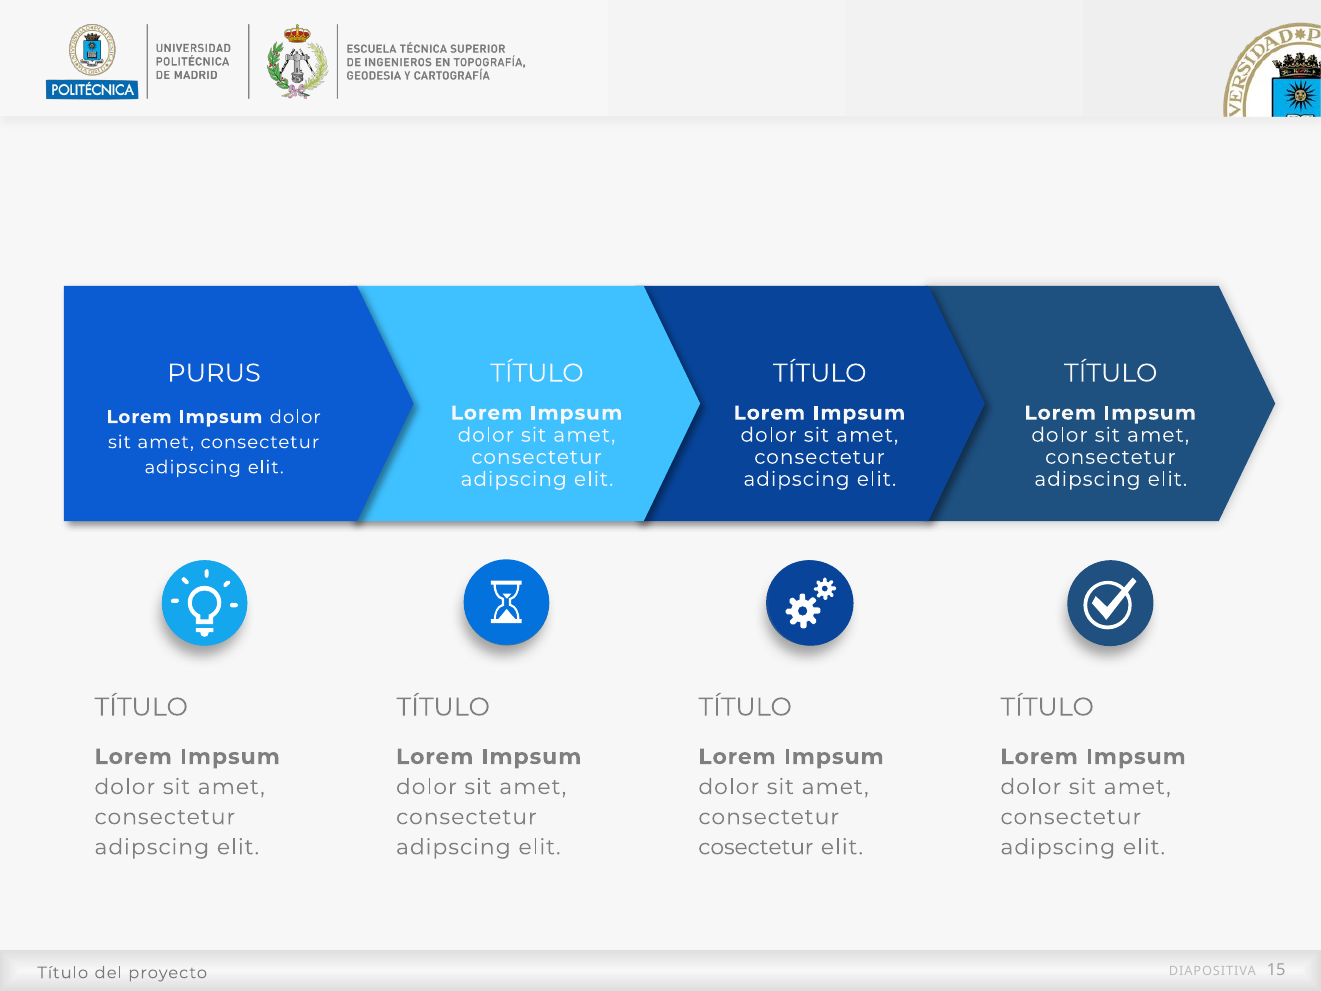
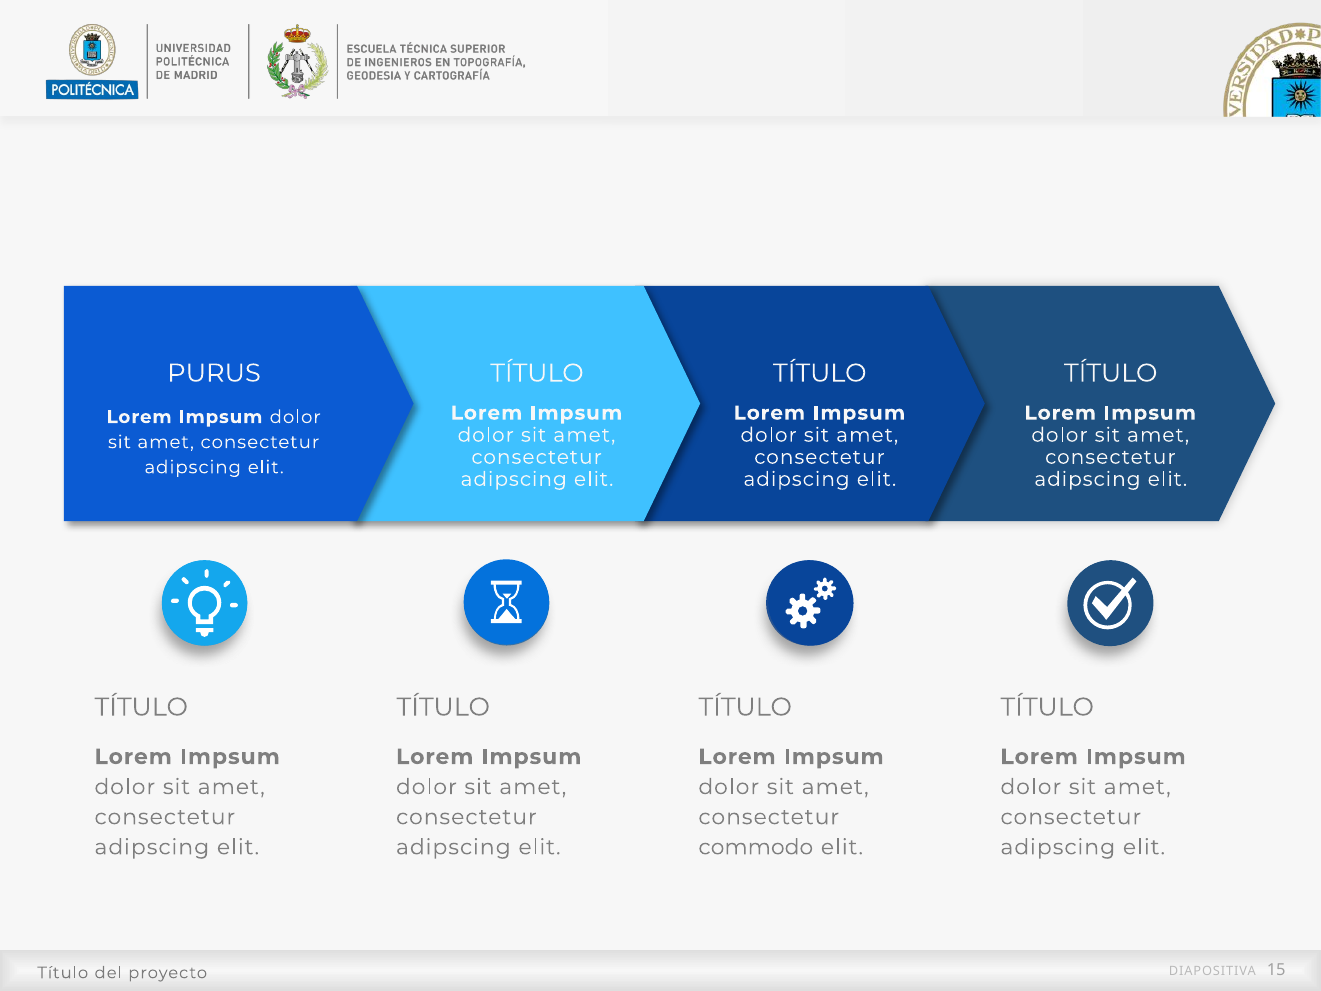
cosectetur: cosectetur -> commodo
